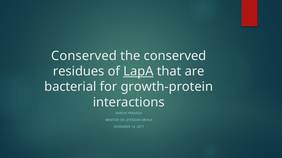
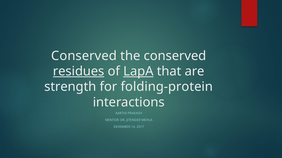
residues underline: none -> present
bacterial: bacterial -> strength
growth-protein: growth-protein -> folding-protein
